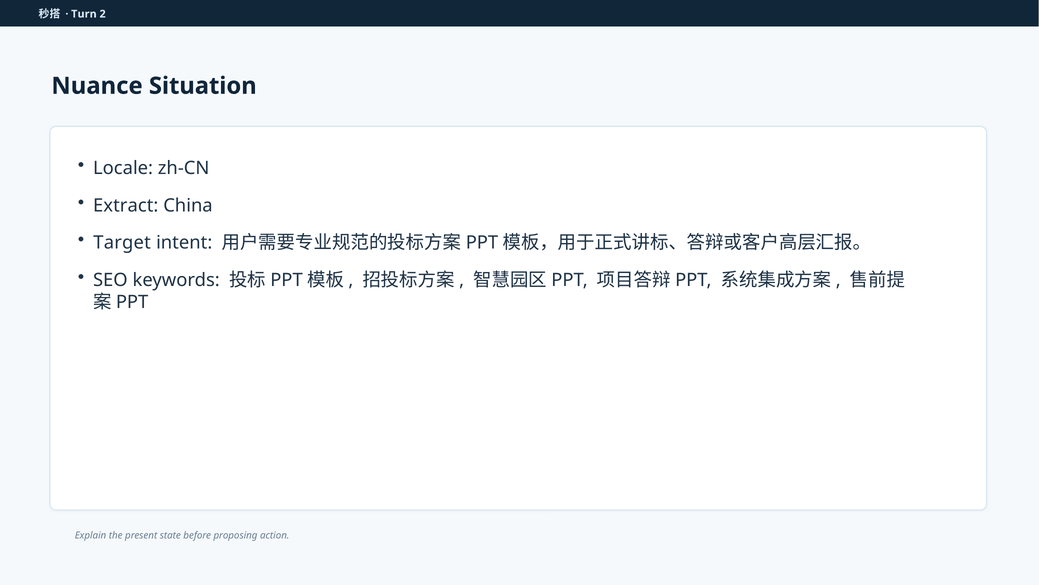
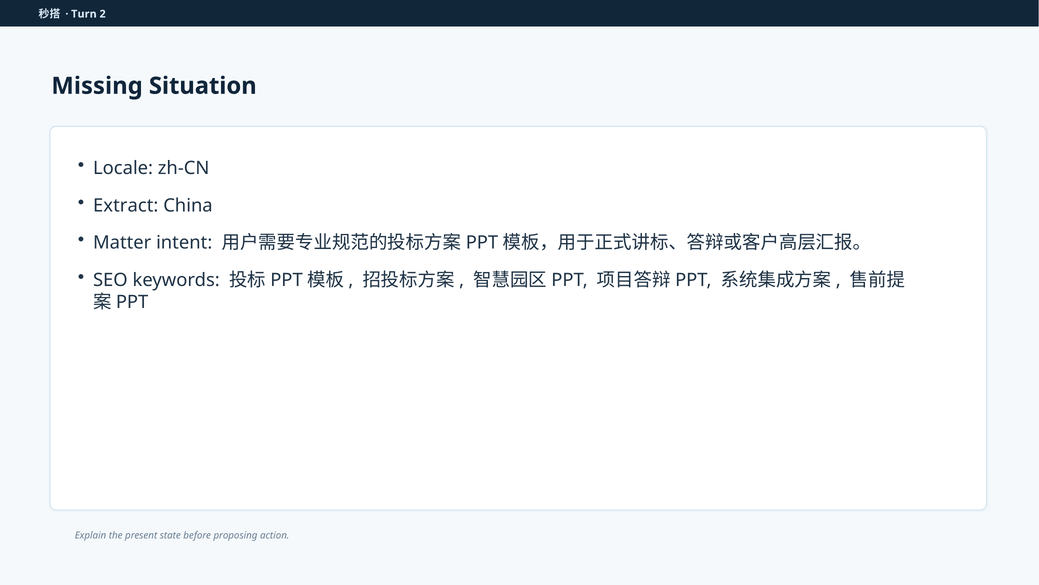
Nuance: Nuance -> Missing
Target: Target -> Matter
